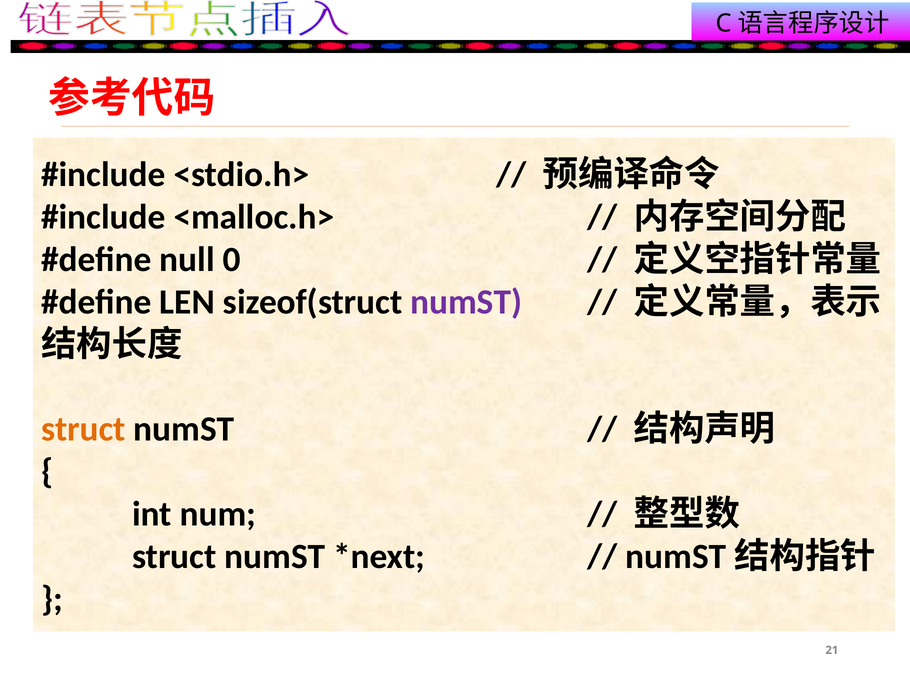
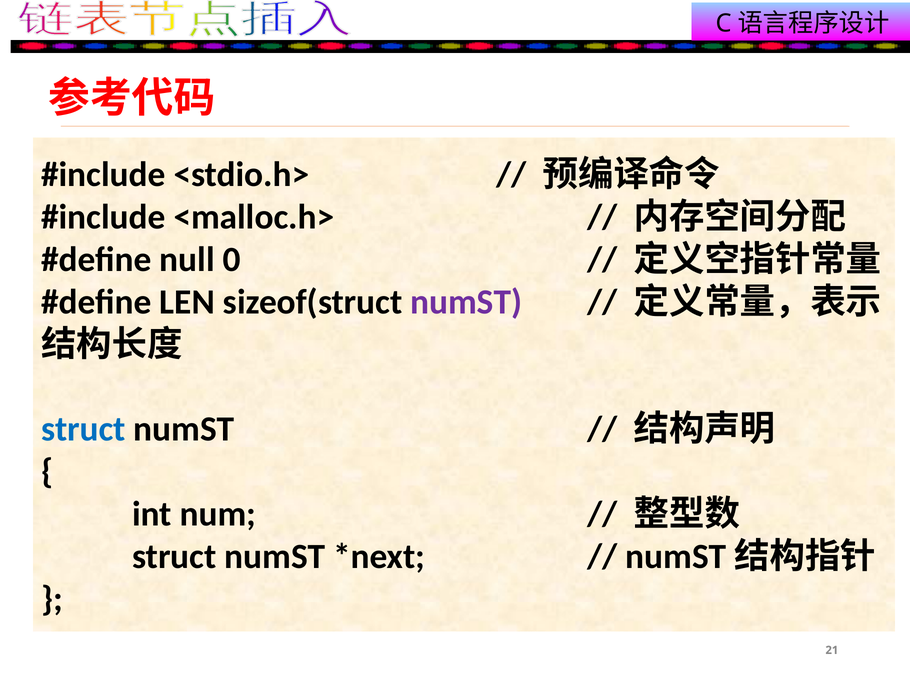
struct at (83, 430) colour: orange -> blue
